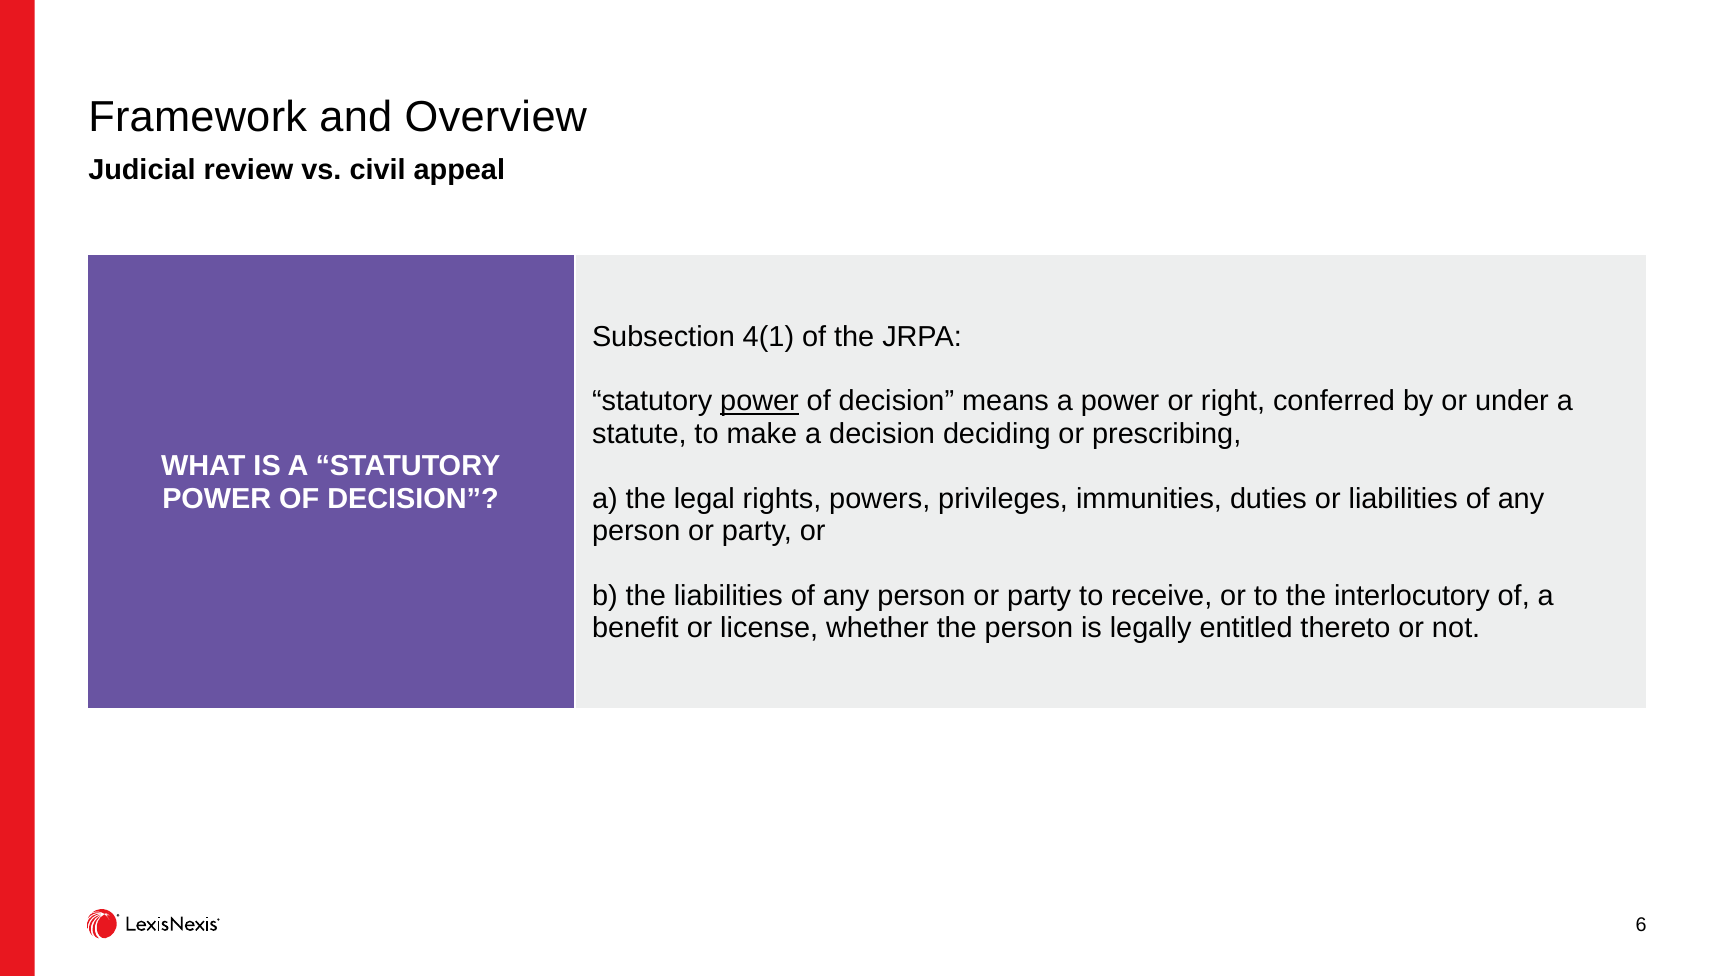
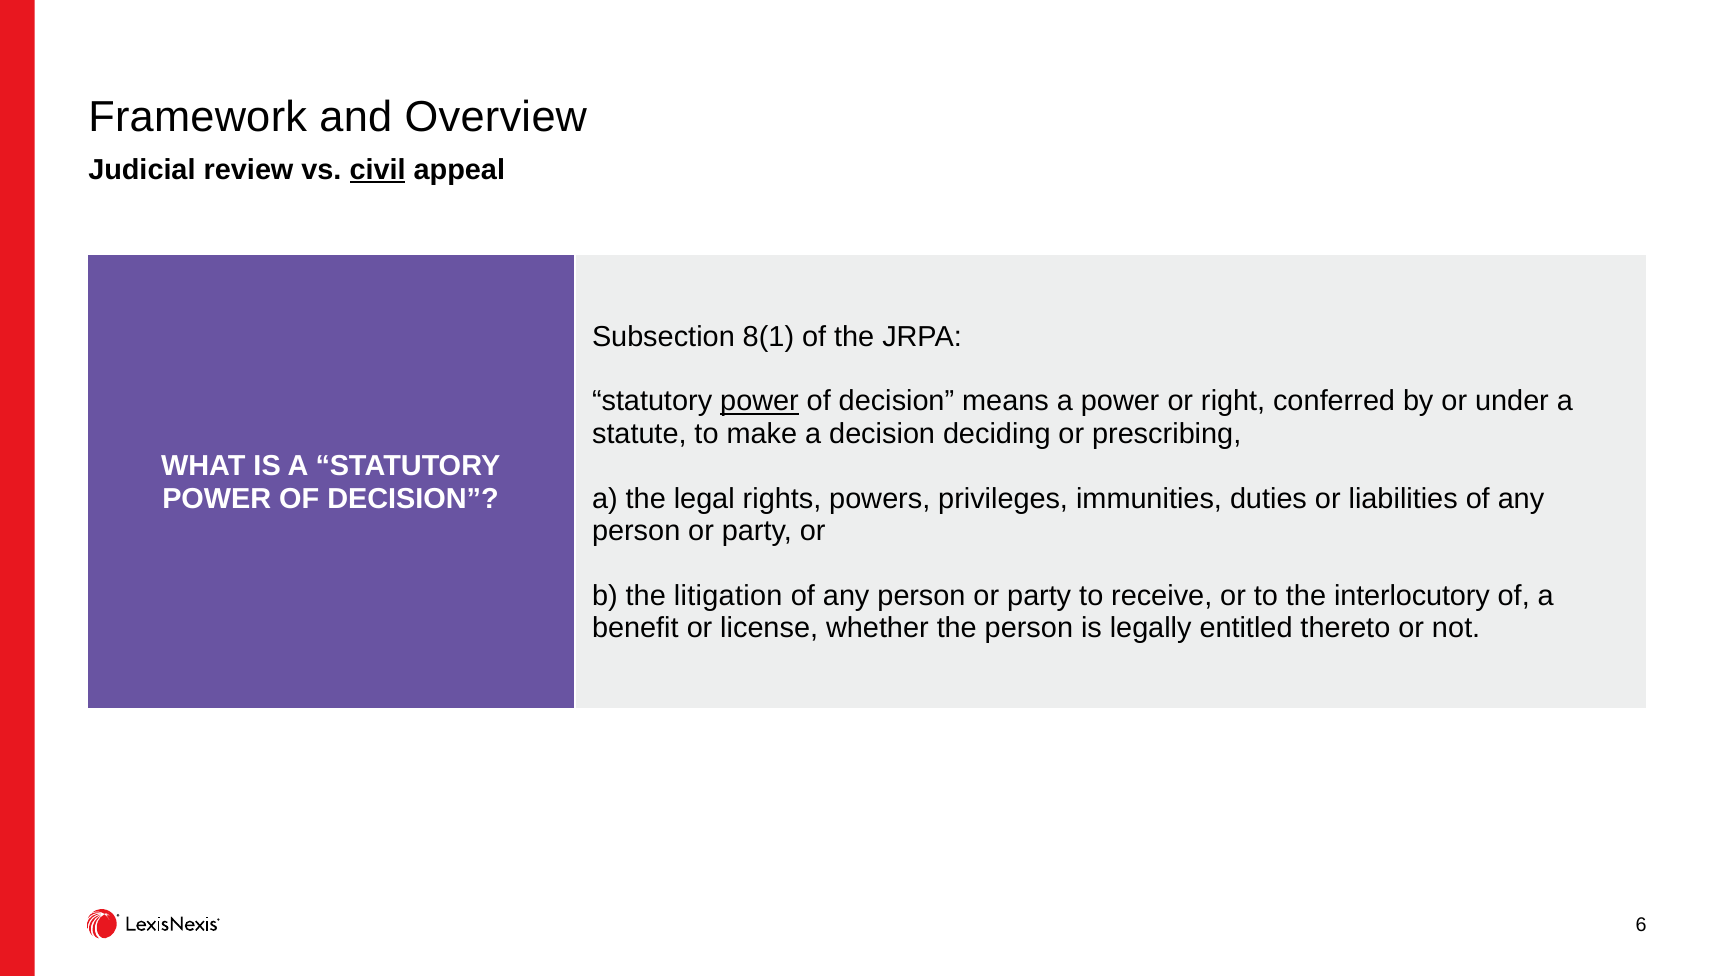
civil underline: none -> present
4(1: 4(1 -> 8(1
the liabilities: liabilities -> litigation
